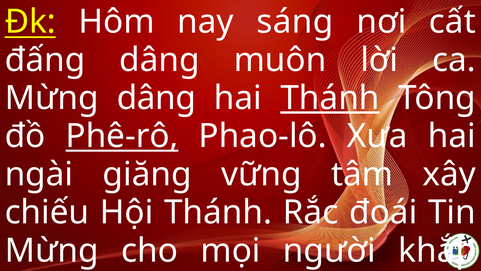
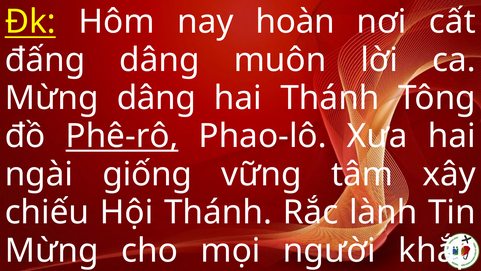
sáng: sáng -> hoàn
Thánh at (330, 98) underline: present -> none
giăng: giăng -> giống
đoái: đoái -> lành
